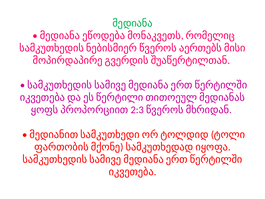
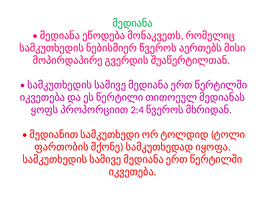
2:3: 2:3 -> 2:4
